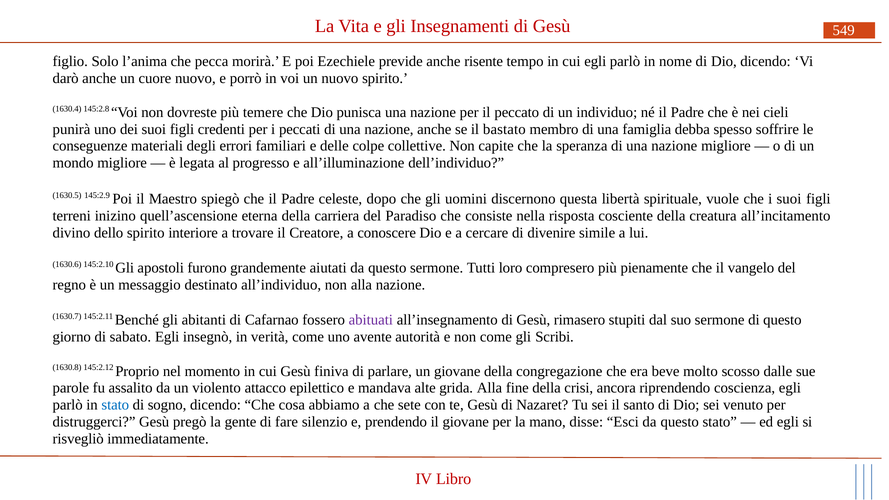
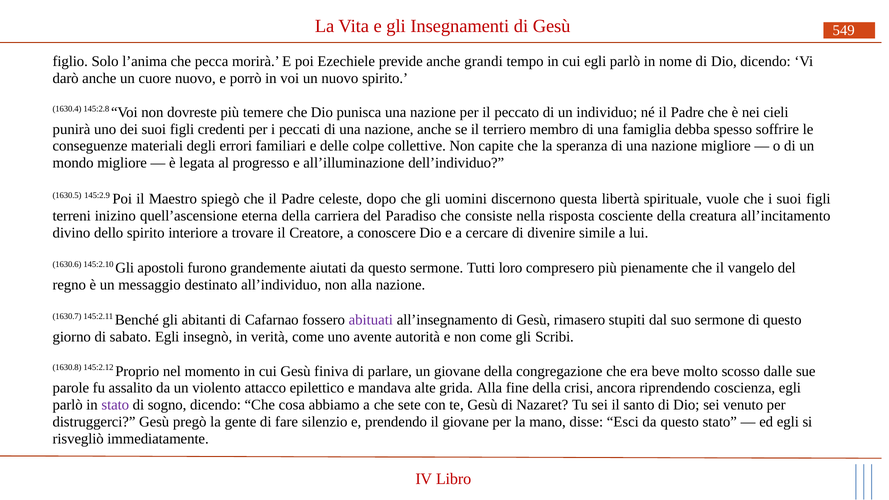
risente: risente -> grandi
bastato: bastato -> terriero
stato at (115, 405) colour: blue -> purple
